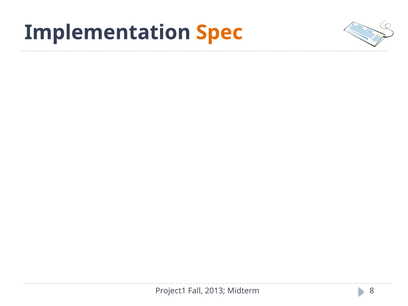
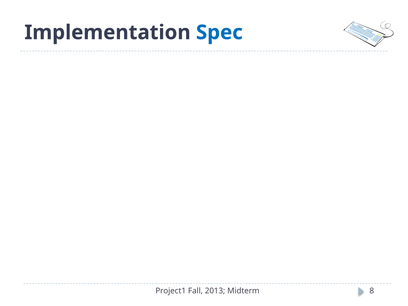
Spec colour: orange -> blue
